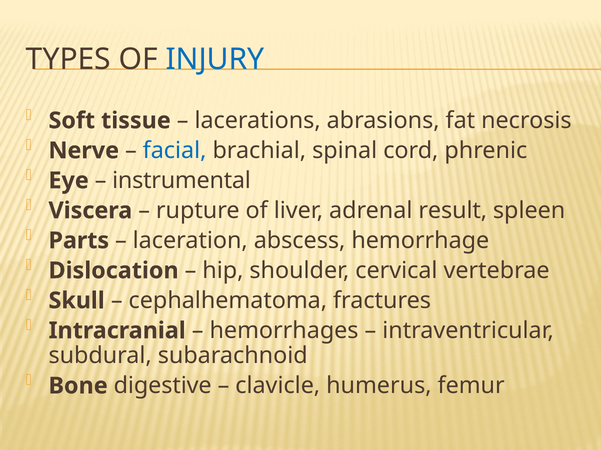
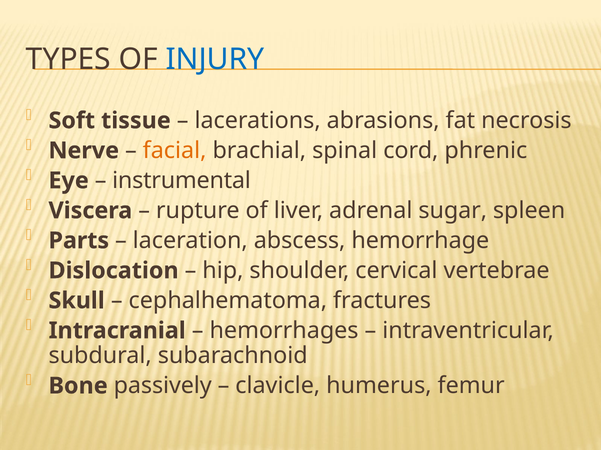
facial colour: blue -> orange
result: result -> sugar
digestive: digestive -> passively
